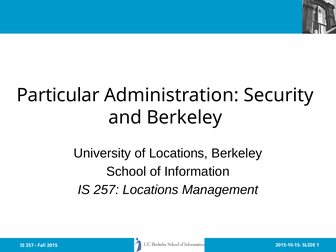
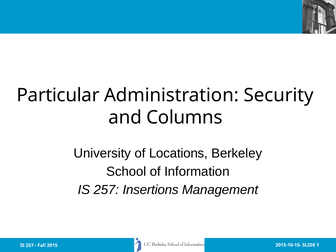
and Berkeley: Berkeley -> Columns
257 Locations: Locations -> Insertions
